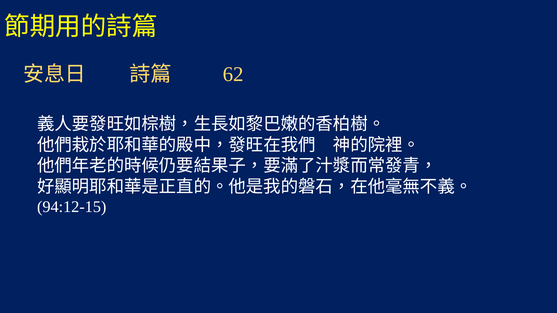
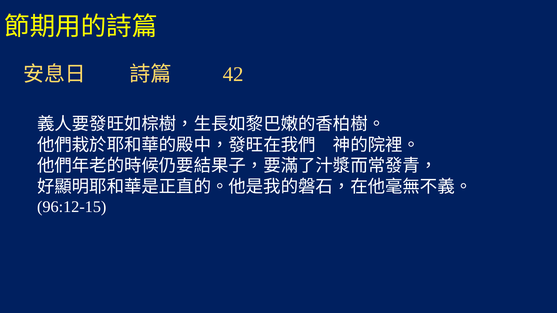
62: 62 -> 42
94:12-15: 94:12-15 -> 96:12-15
